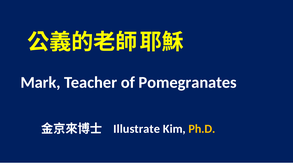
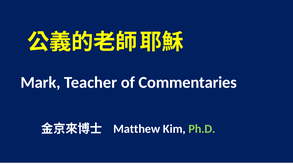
Pomegranates: Pomegranates -> Commentaries
Illustrate: Illustrate -> Matthew
Ph.D colour: yellow -> light green
